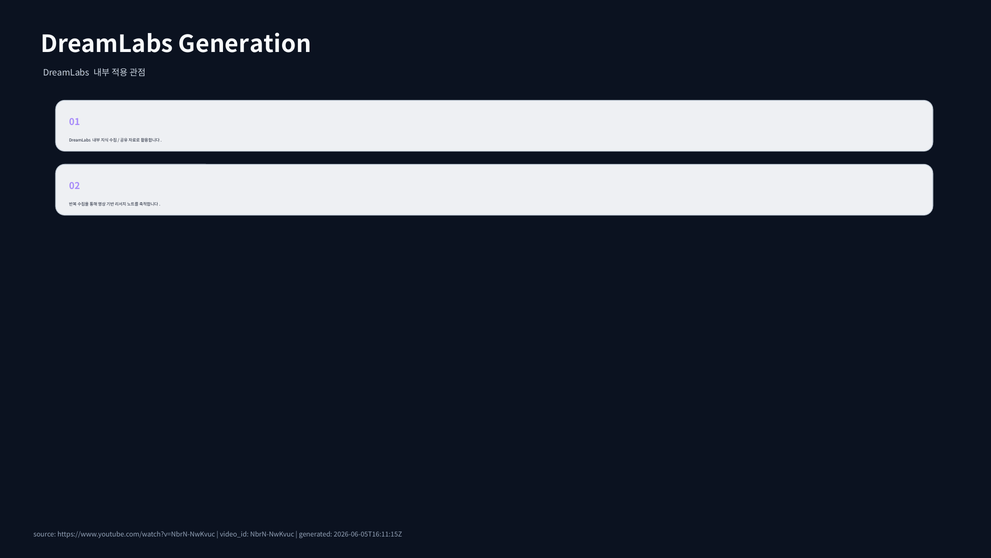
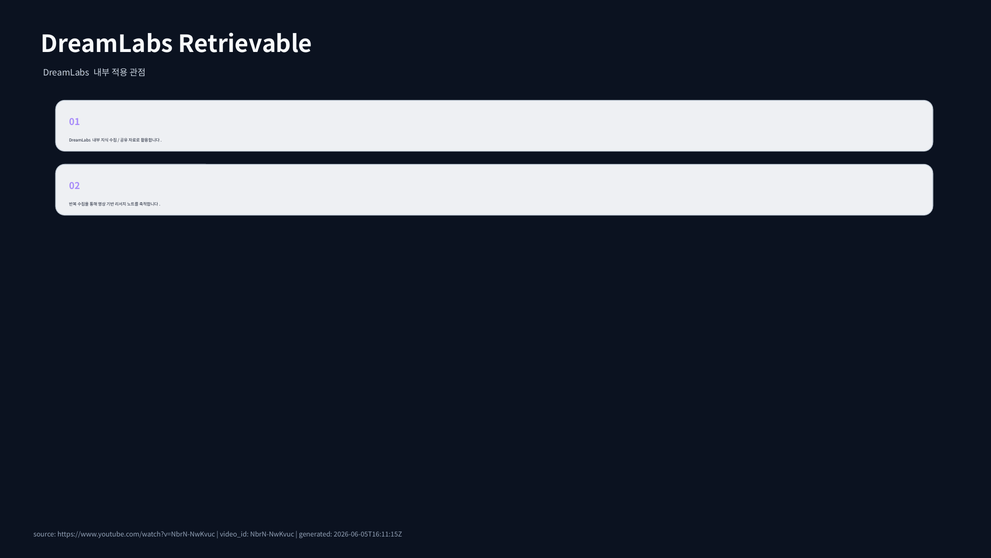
Generation: Generation -> Retrievable
